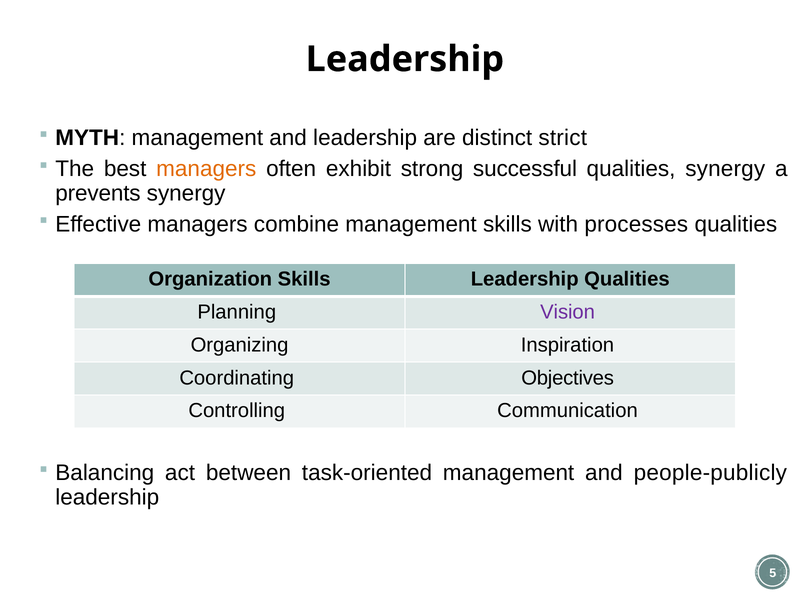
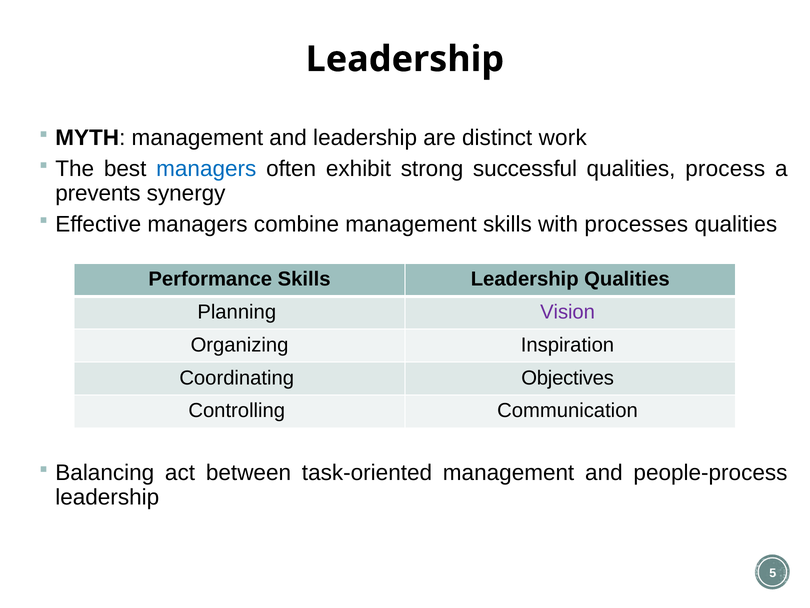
strict: strict -> work
managers at (206, 169) colour: orange -> blue
qualities synergy: synergy -> process
Organization: Organization -> Performance
people-publicly: people-publicly -> people-process
